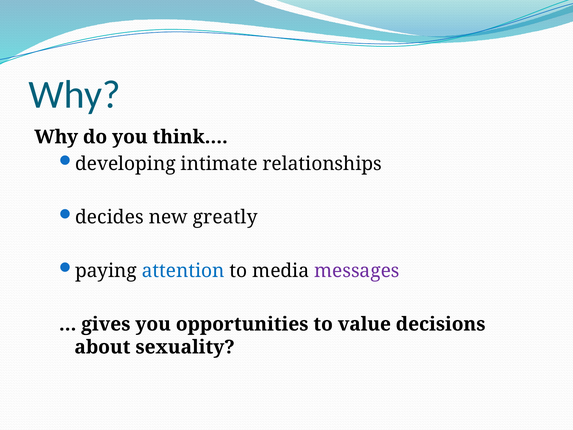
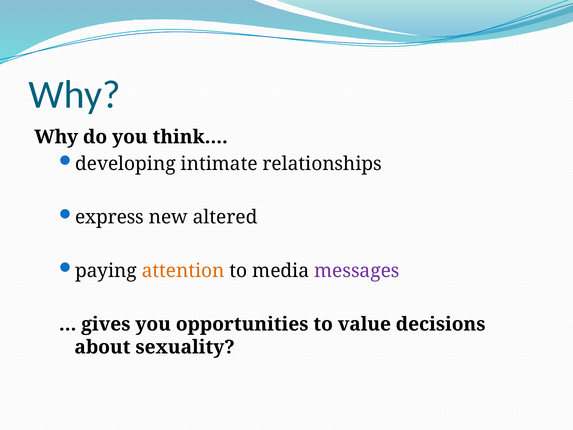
decides: decides -> express
greatly: greatly -> altered
attention colour: blue -> orange
